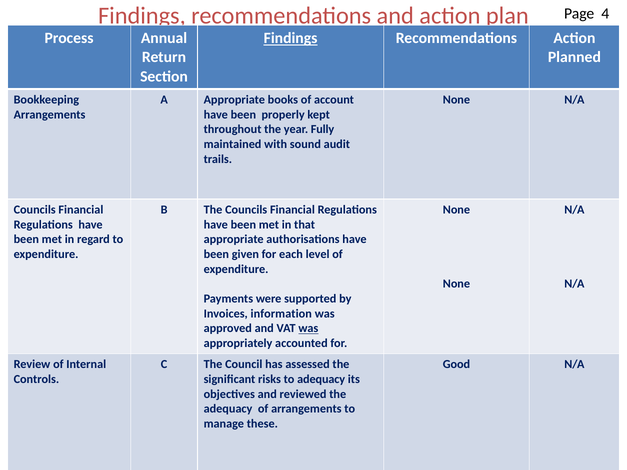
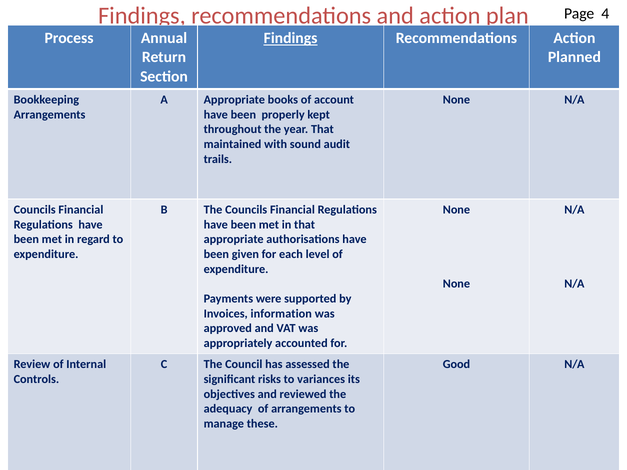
year Fully: Fully -> That
was at (308, 329) underline: present -> none
to adequacy: adequacy -> variances
